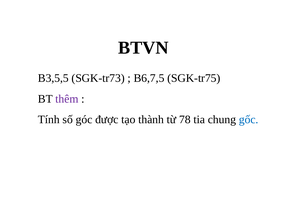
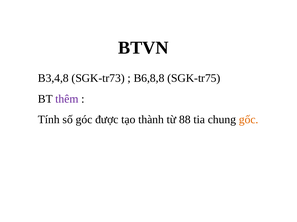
B3,5,5: B3,5,5 -> B3,4,8
B6,7,5: B6,7,5 -> B6,8,8
78: 78 -> 88
gốc colour: blue -> orange
